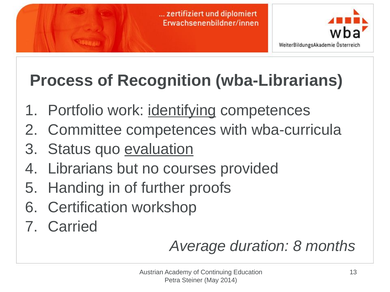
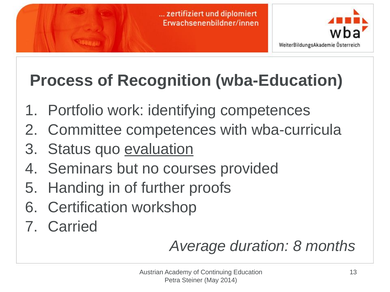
wba-Librarians: wba-Librarians -> wba-Education
identifying underline: present -> none
Librarians: Librarians -> Seminars
